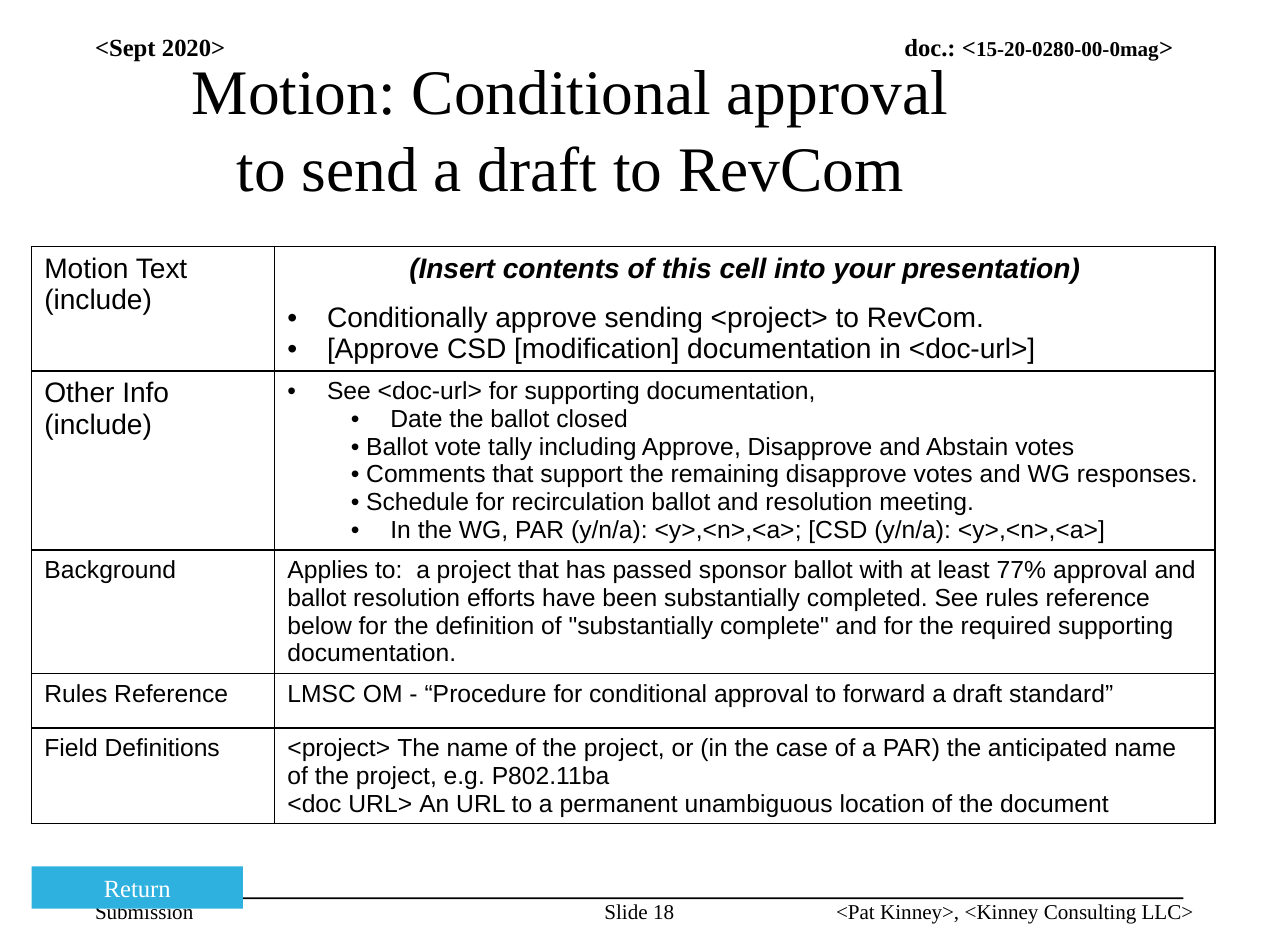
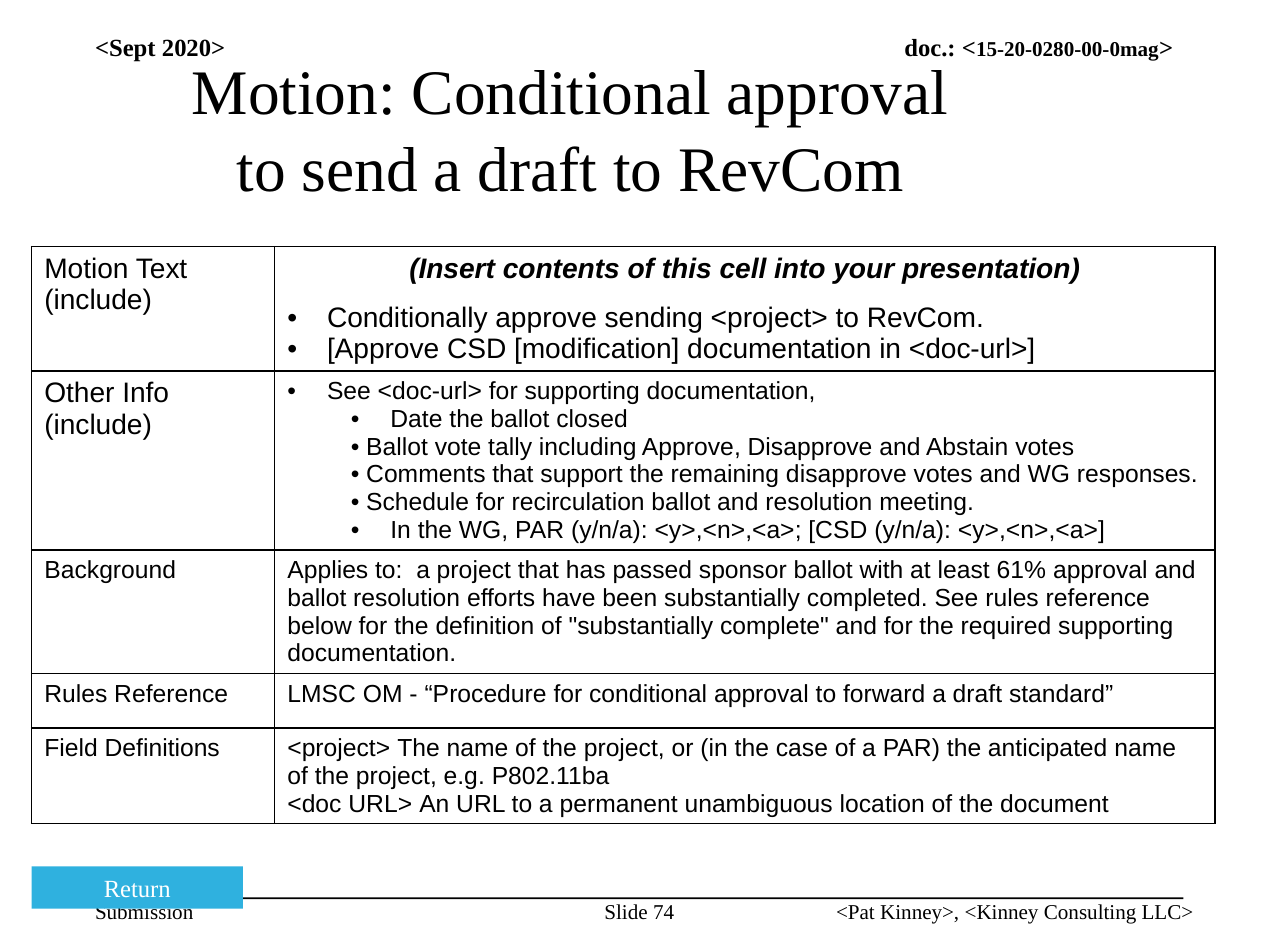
77%: 77% -> 61%
18: 18 -> 74
